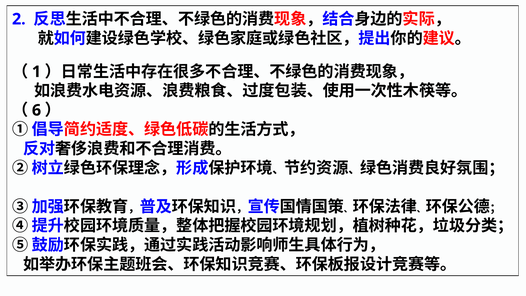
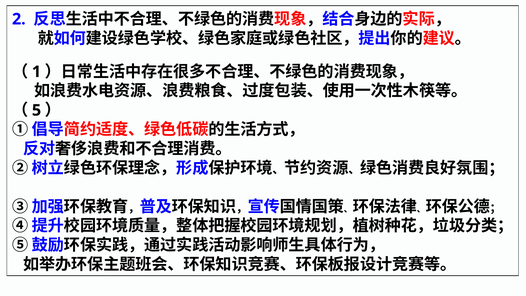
6: 6 -> 5
